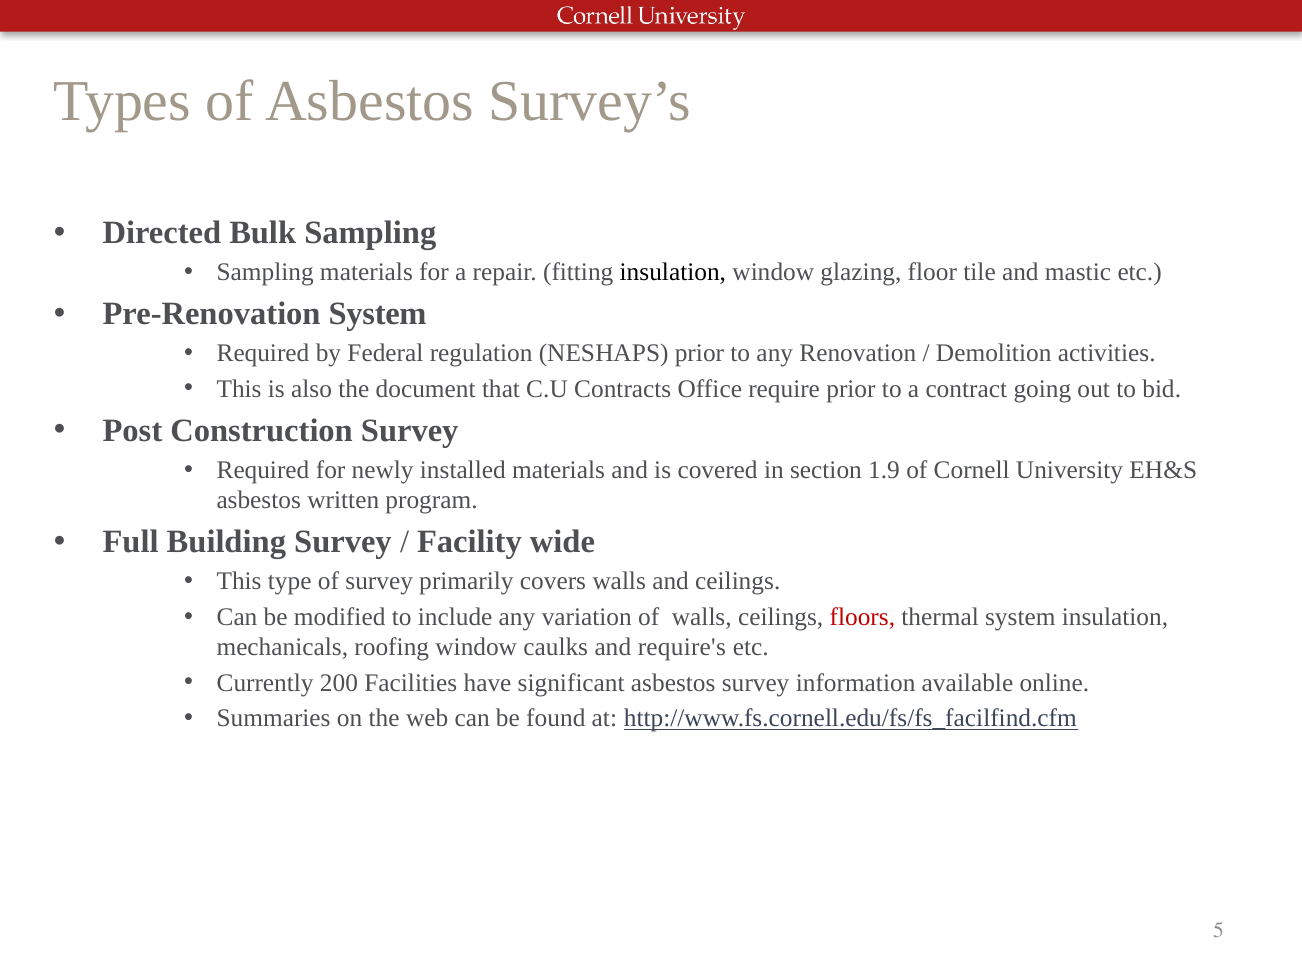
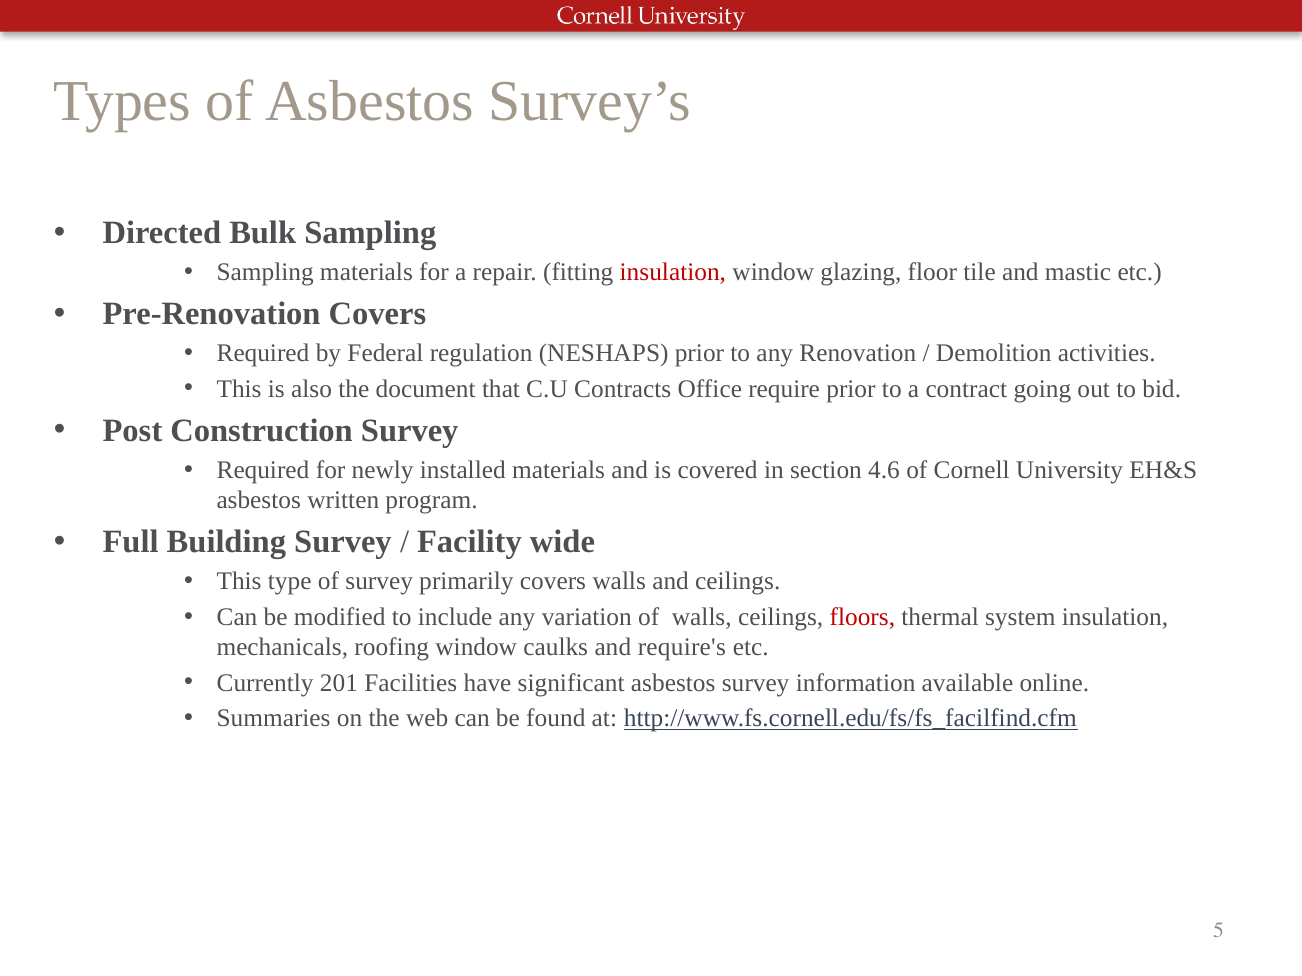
insulation at (673, 273) colour: black -> red
Pre-Renovation System: System -> Covers
1.9: 1.9 -> 4.6
200: 200 -> 201
